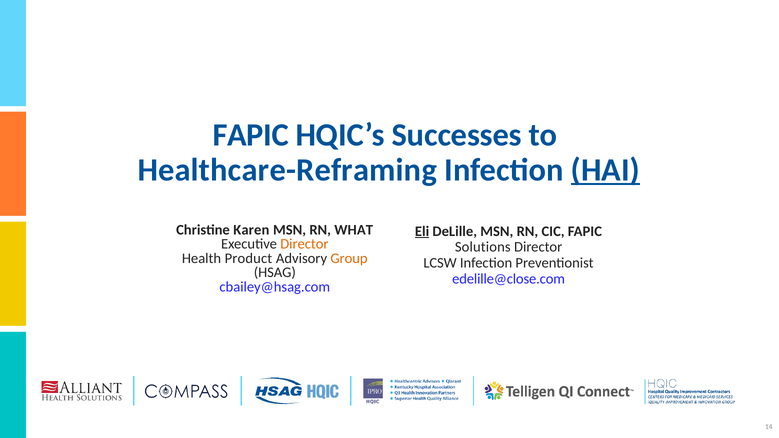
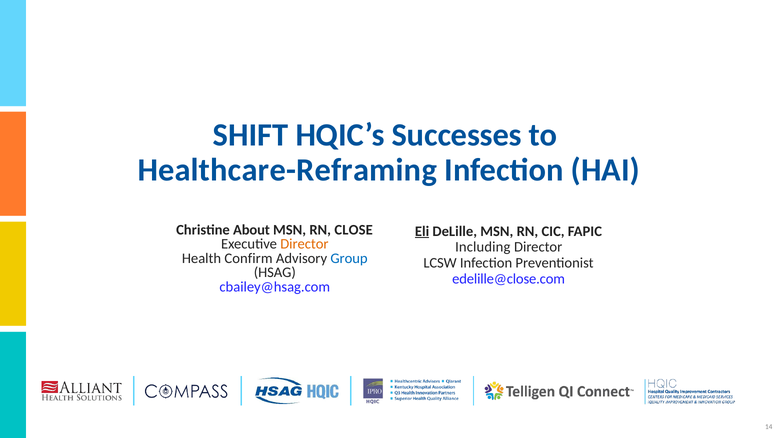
FAPIC at (251, 135): FAPIC -> SHIFT
HAI underline: present -> none
Karen: Karen -> About
WHAT: WHAT -> CLOSE
Solutions: Solutions -> Including
Product: Product -> Confirm
Group colour: orange -> blue
